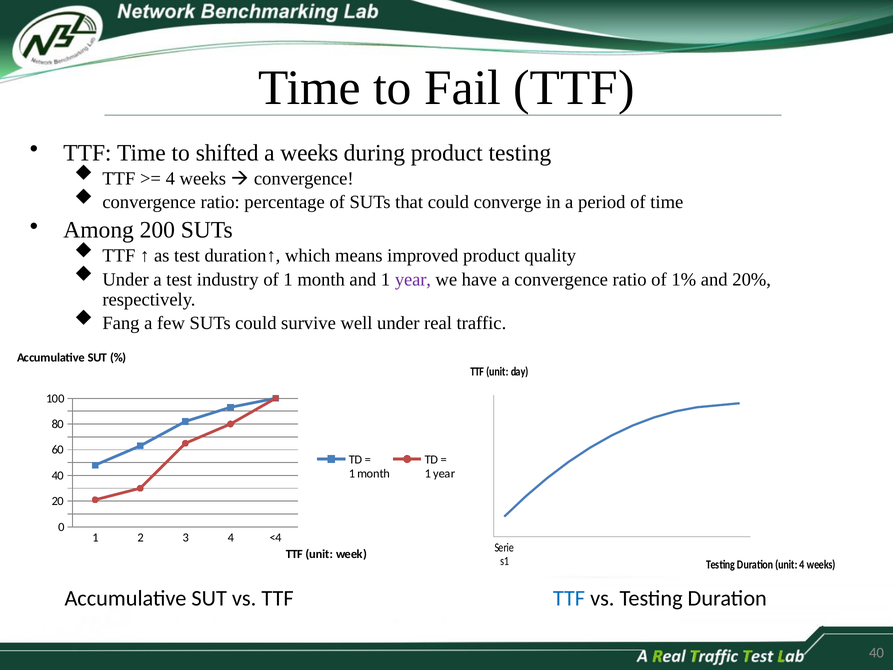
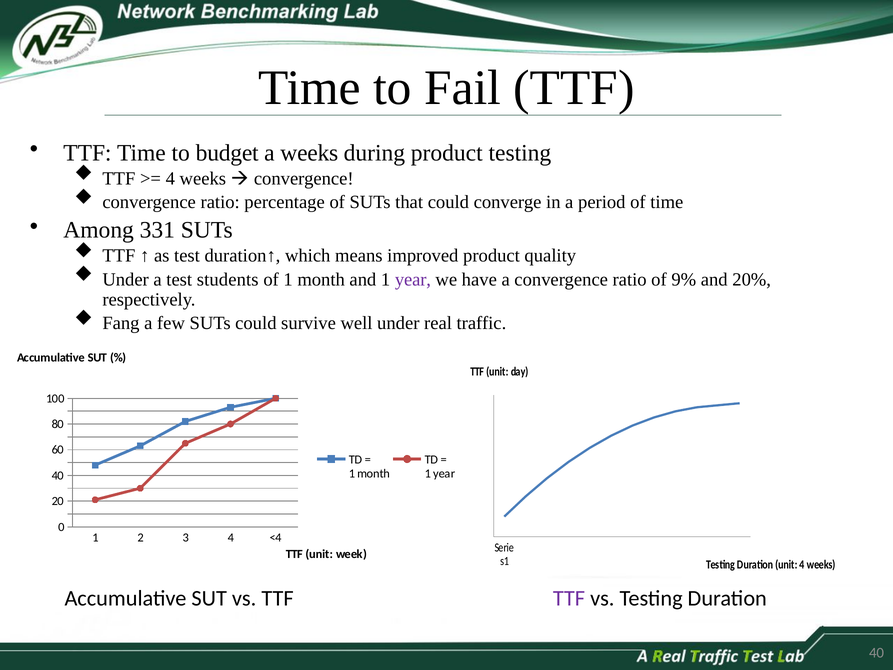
shifted: shifted -> budget
200: 200 -> 331
industry: industry -> students
1%: 1% -> 9%
TTF at (569, 598) colour: blue -> purple
